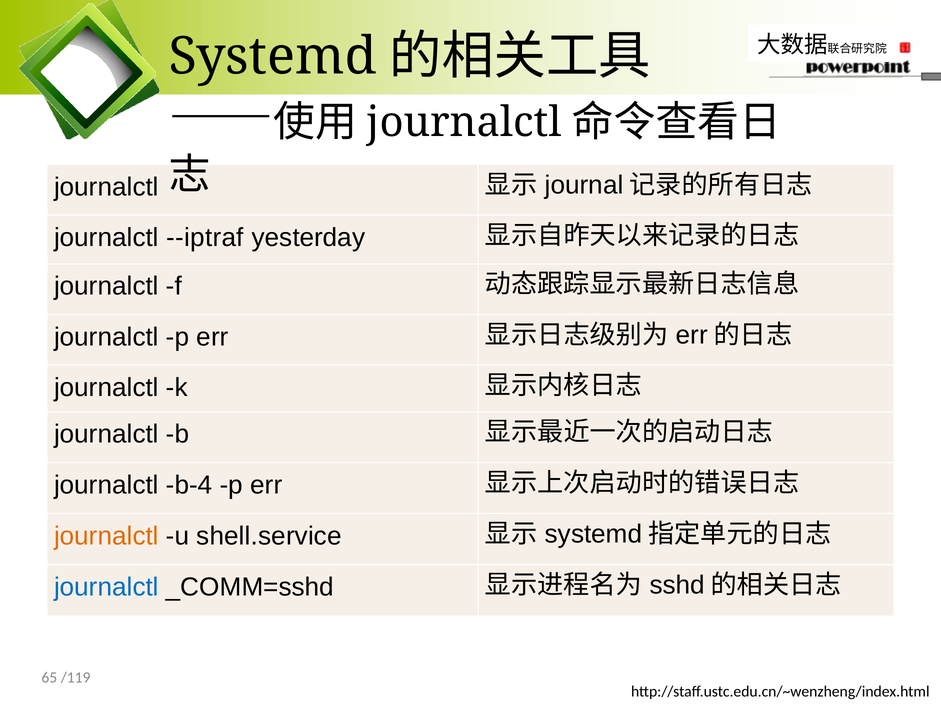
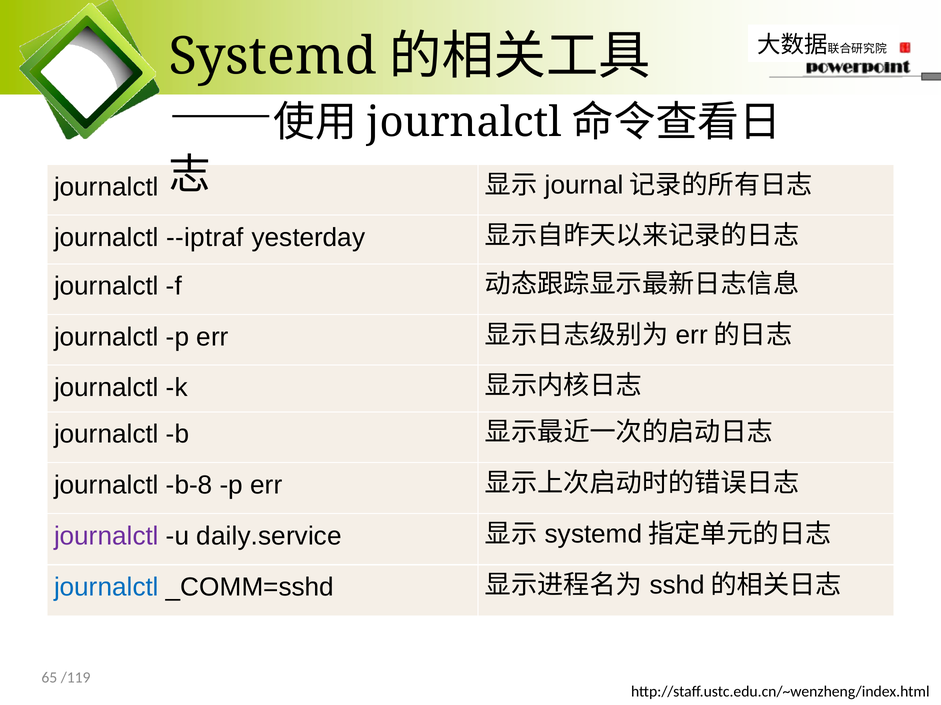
b-4: b-4 -> b-8
journalctl at (106, 537) colour: orange -> purple
shell.service: shell.service -> daily.service
